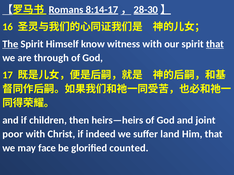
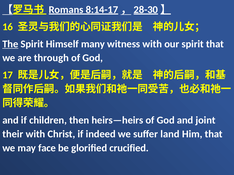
know: know -> many
that at (215, 44) underline: present -> none
poor: poor -> their
counted: counted -> crucified
